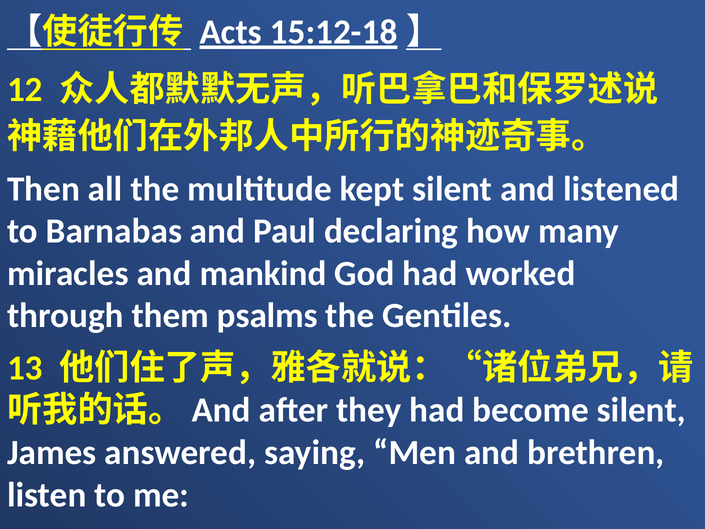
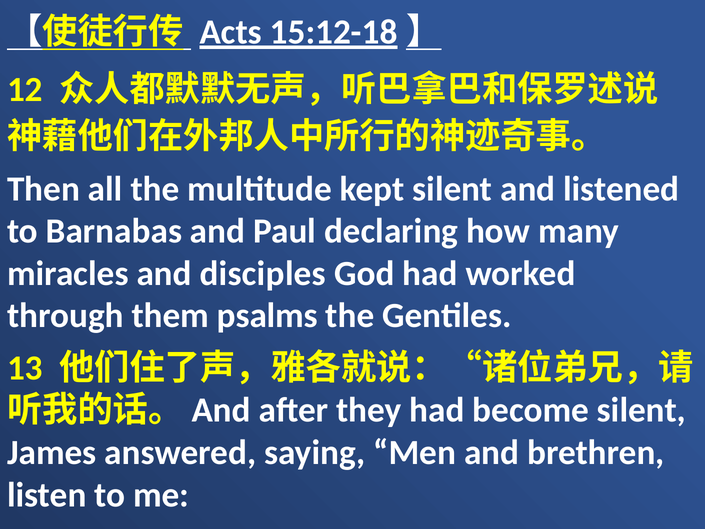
mankind: mankind -> disciples
